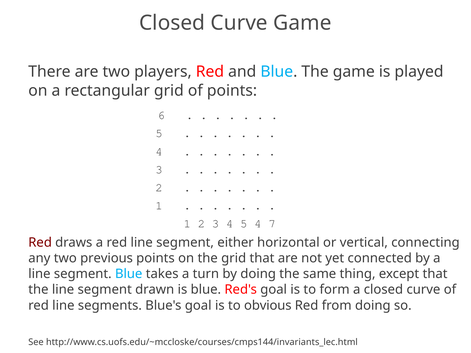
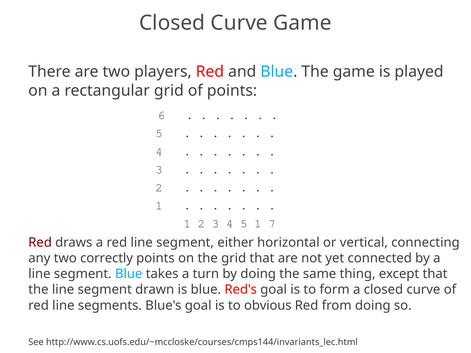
5 4: 4 -> 1
previous: previous -> correctly
